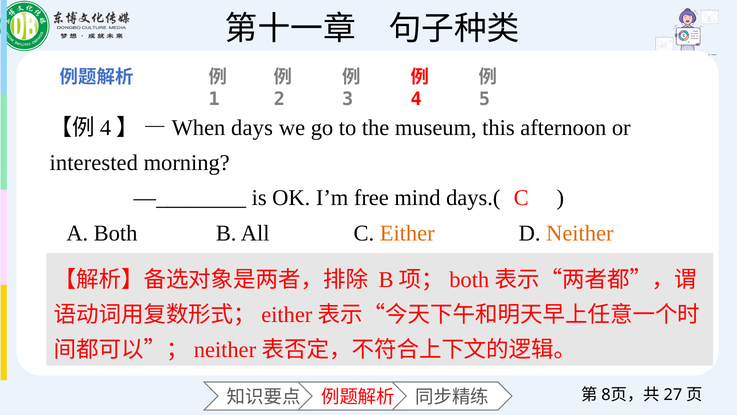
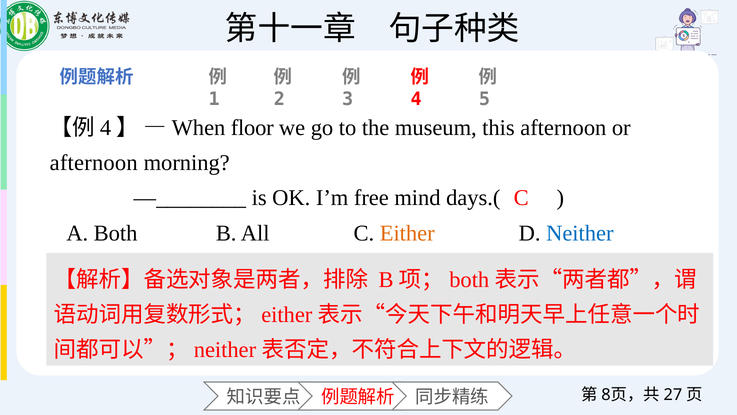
days: days -> floor
interested at (94, 163): interested -> afternoon
Neither colour: orange -> blue
